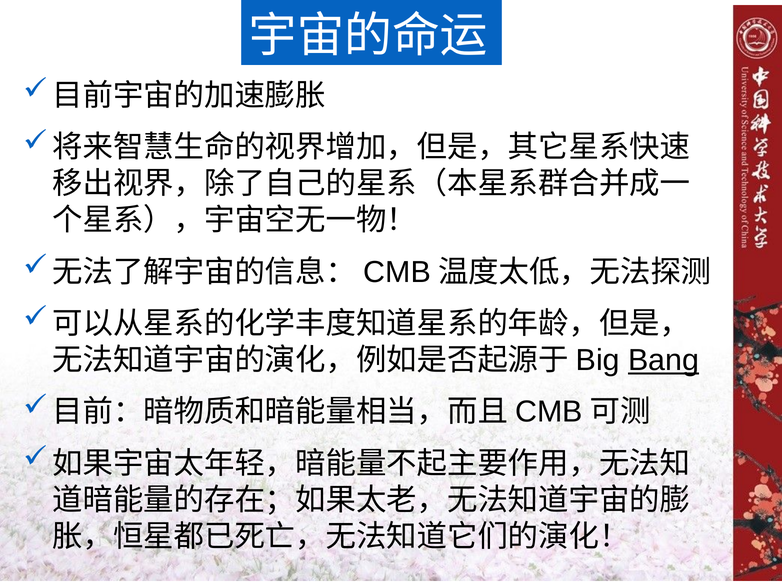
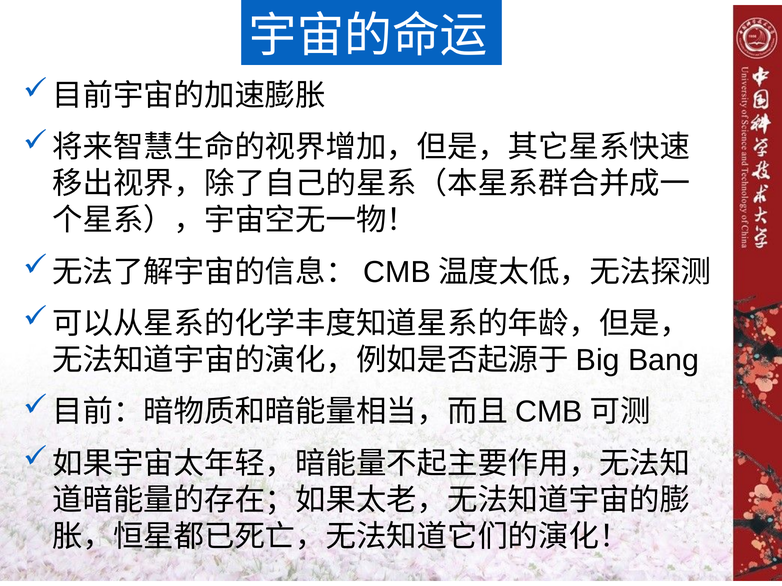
Bang underline: present -> none
